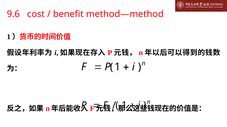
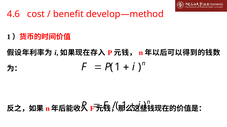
9.6: 9.6 -> 4.6
method—method: method—method -> develop—method
